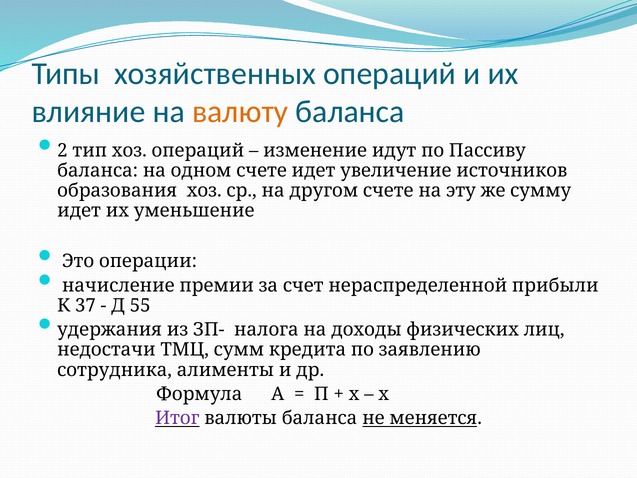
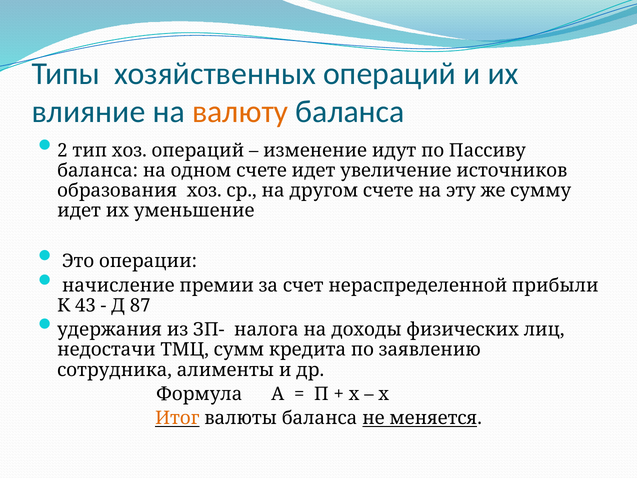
37: 37 -> 43
55: 55 -> 87
Итог colour: purple -> orange
